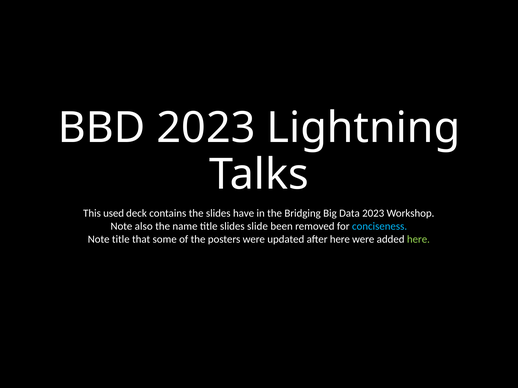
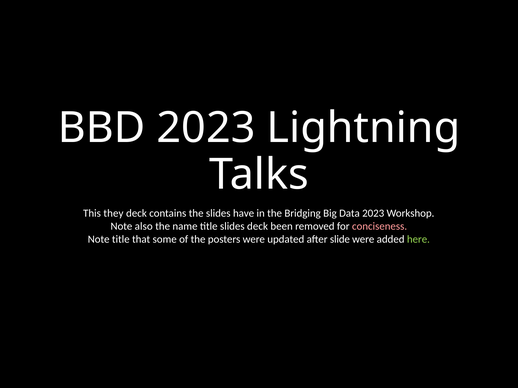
used: used -> they
slides slide: slide -> deck
conciseness colour: light blue -> pink
after here: here -> slide
